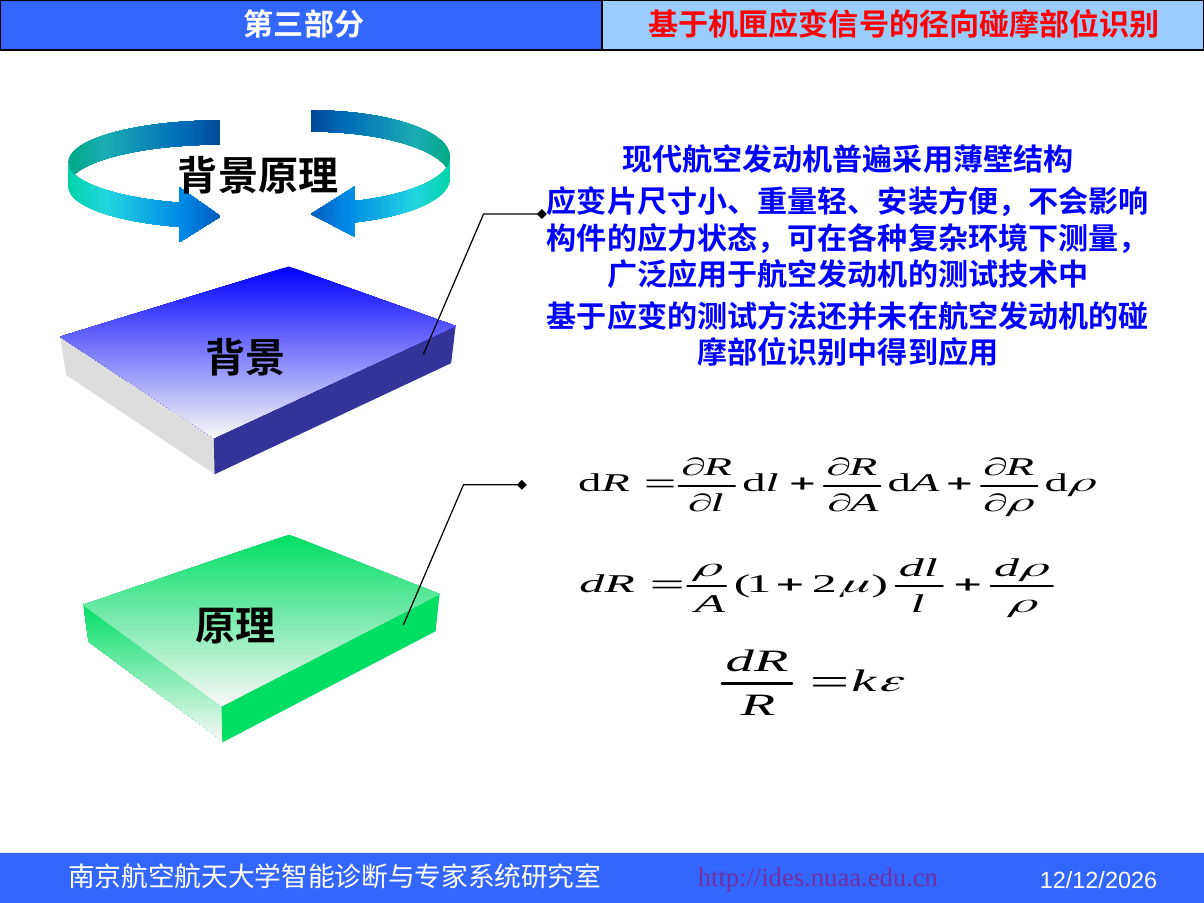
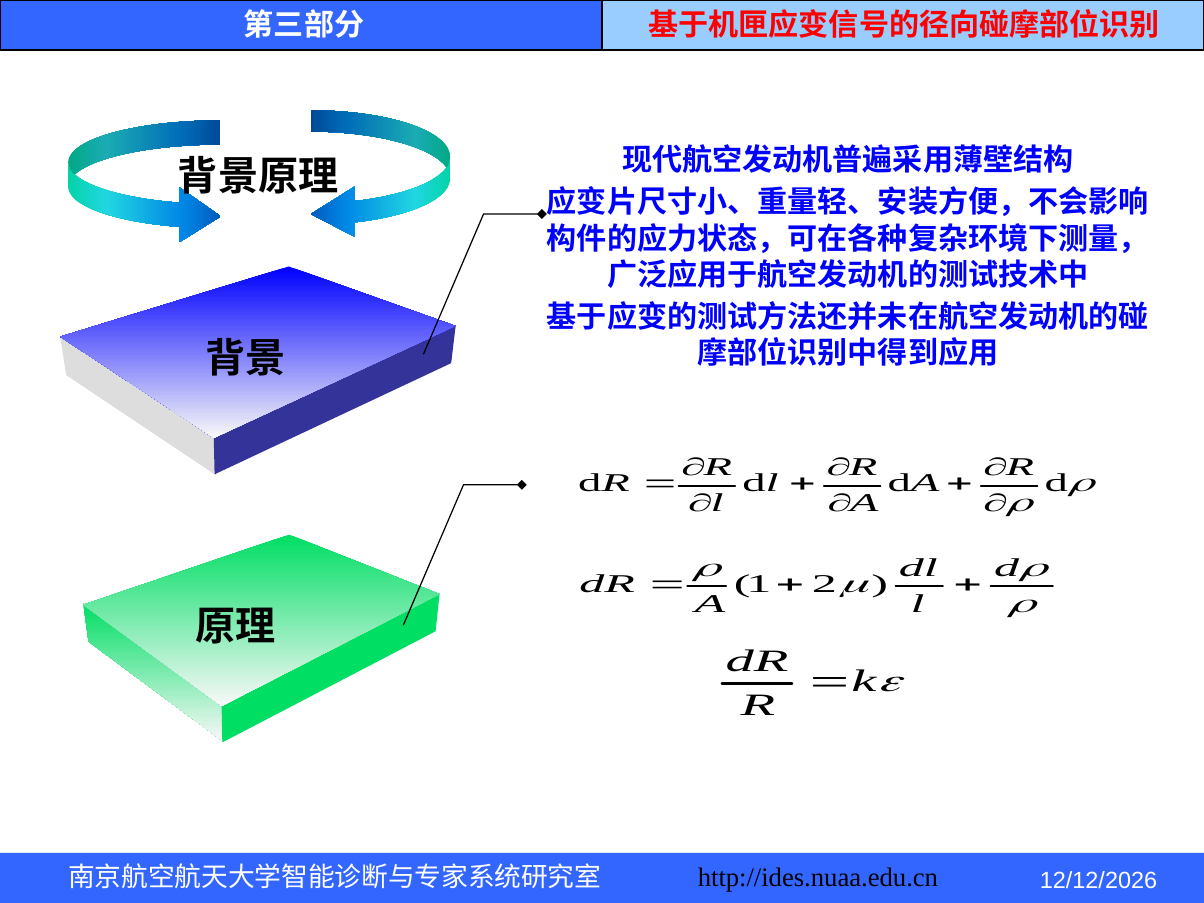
http://ides.nuaa.edu.cn colour: purple -> black
